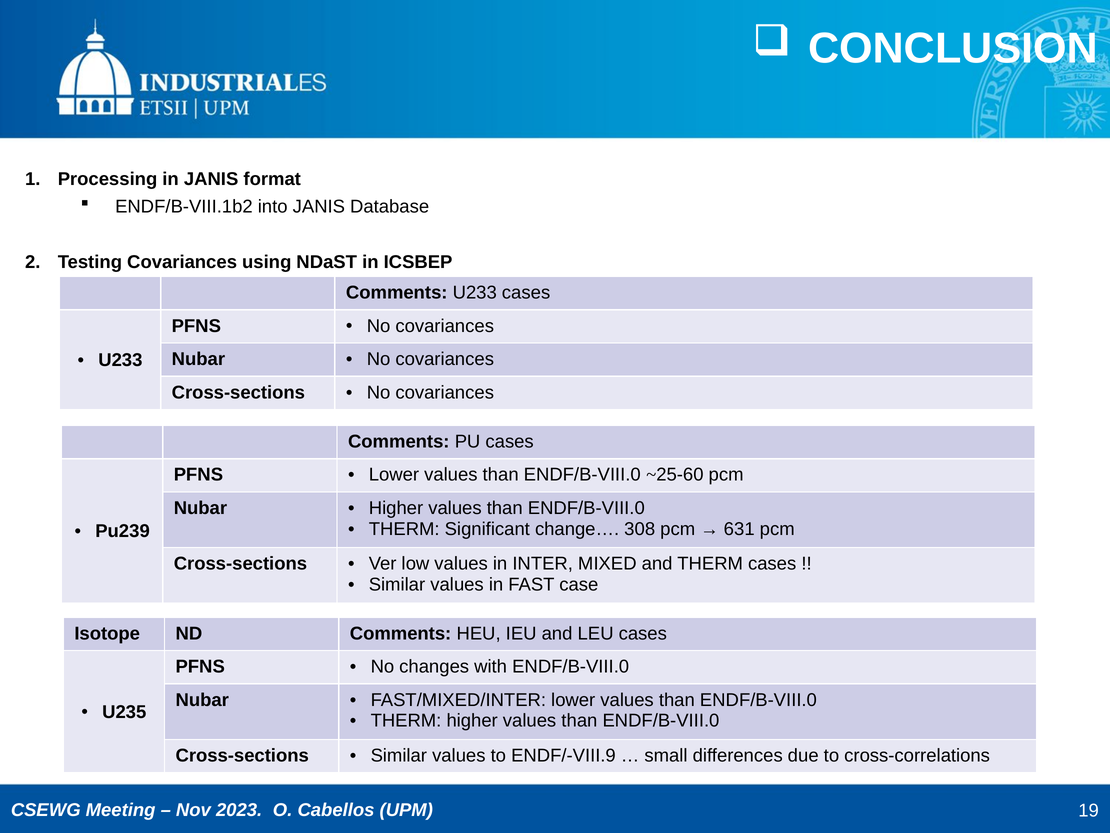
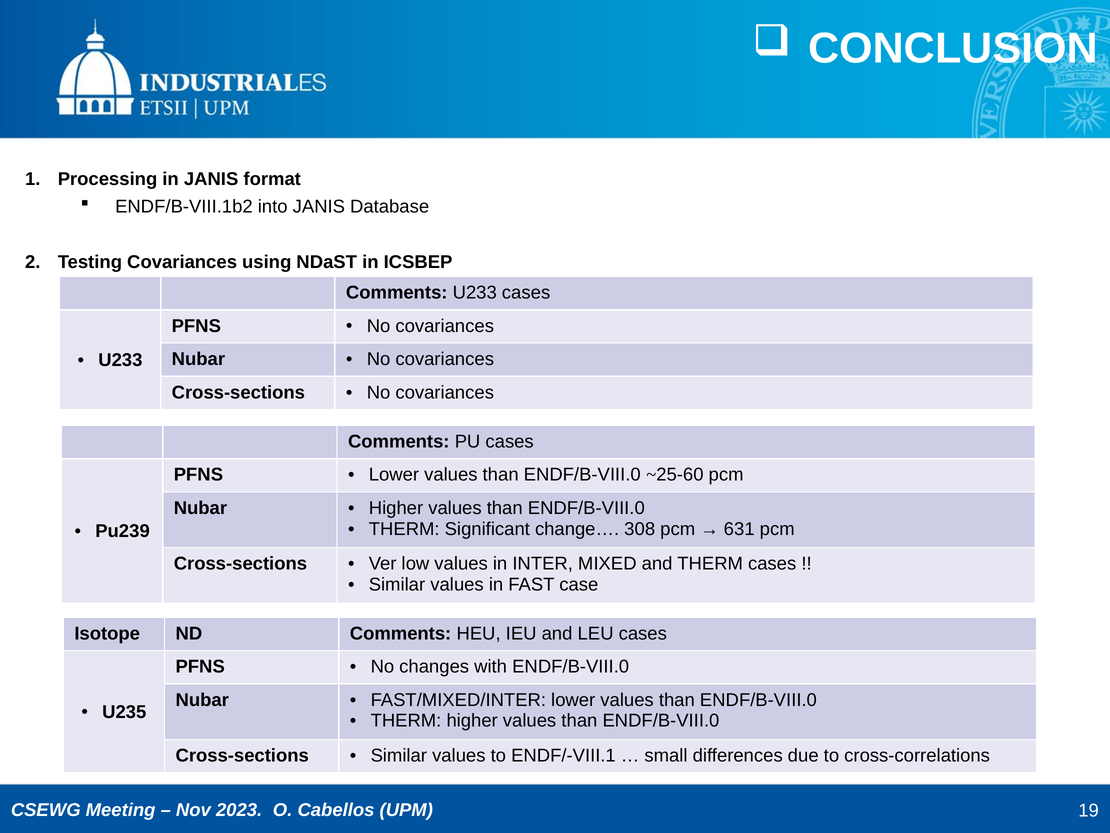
ENDF/-VIII.9: ENDF/-VIII.9 -> ENDF/-VIII.1
